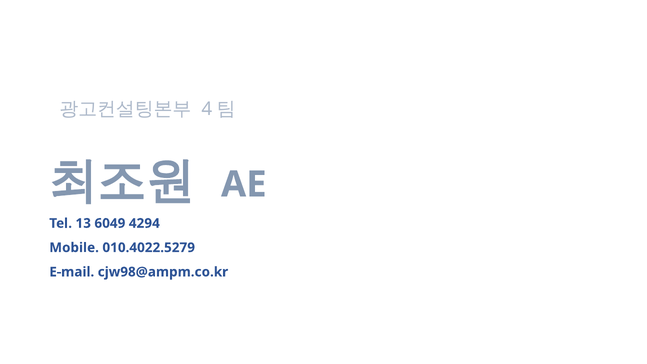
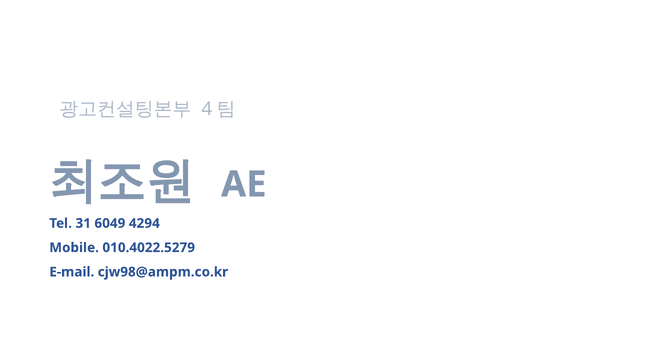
13: 13 -> 31
